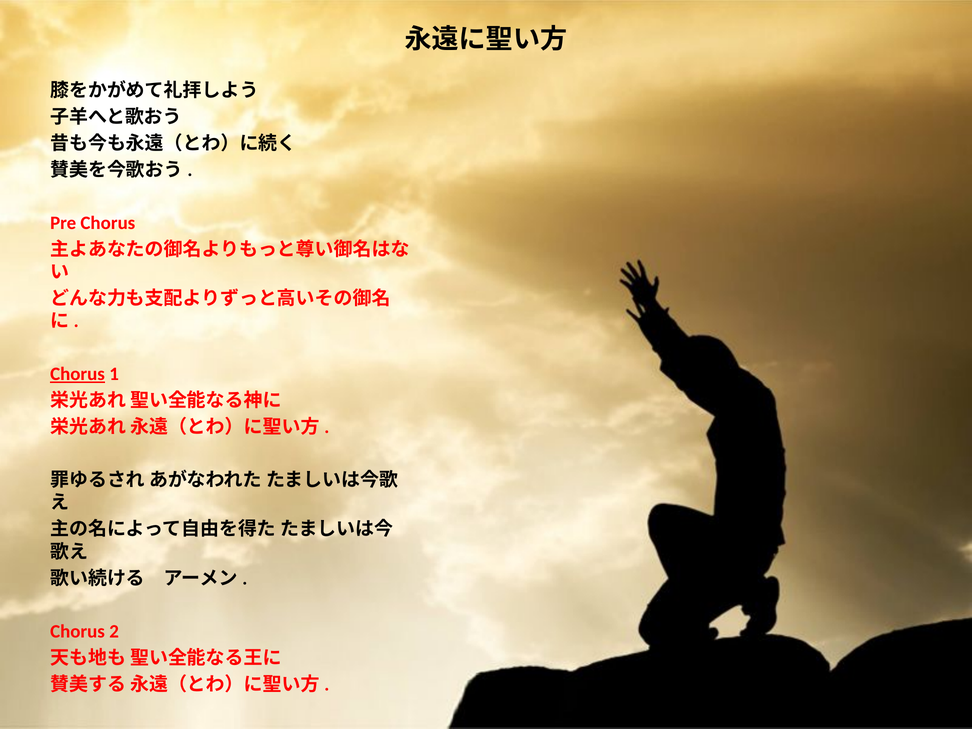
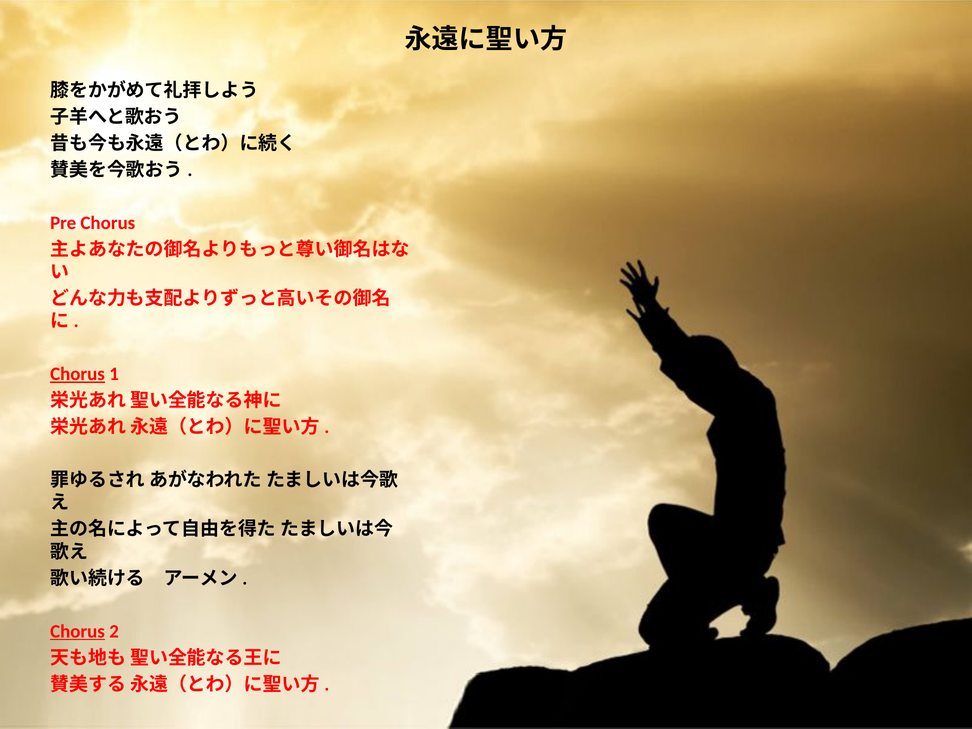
Chorus at (78, 631) underline: none -> present
